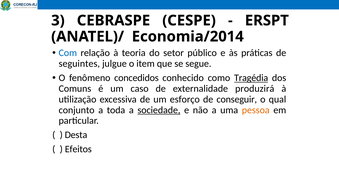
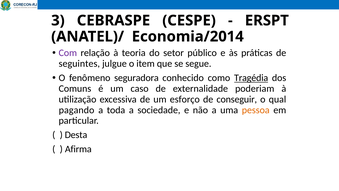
Com colour: blue -> purple
concedidos: concedidos -> seguradora
produzirá: produzirá -> poderiam
conjunto: conjunto -> pagando
sociedade underline: present -> none
Efeitos: Efeitos -> Afirma
